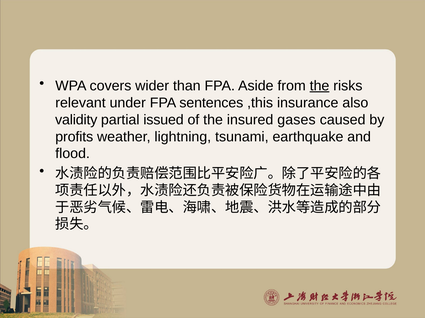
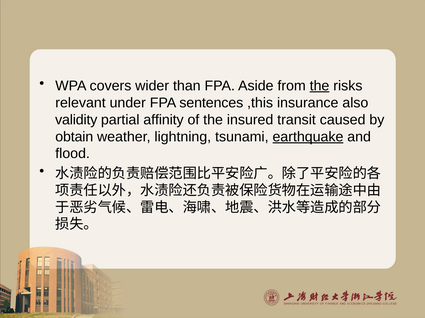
issued: issued -> affinity
gases: gases -> transit
profits: profits -> obtain
earthquake underline: none -> present
